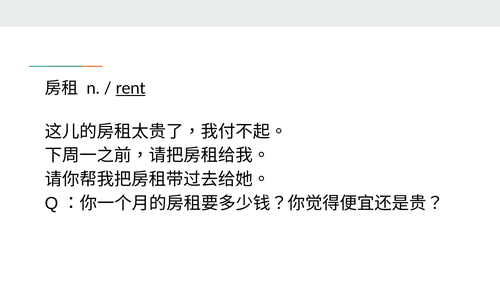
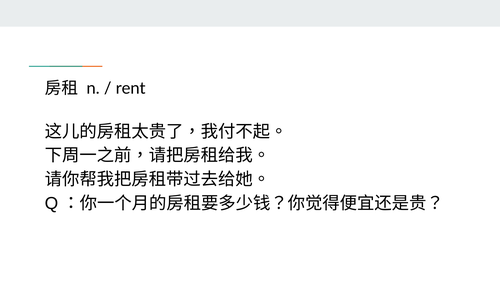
rent underline: present -> none
